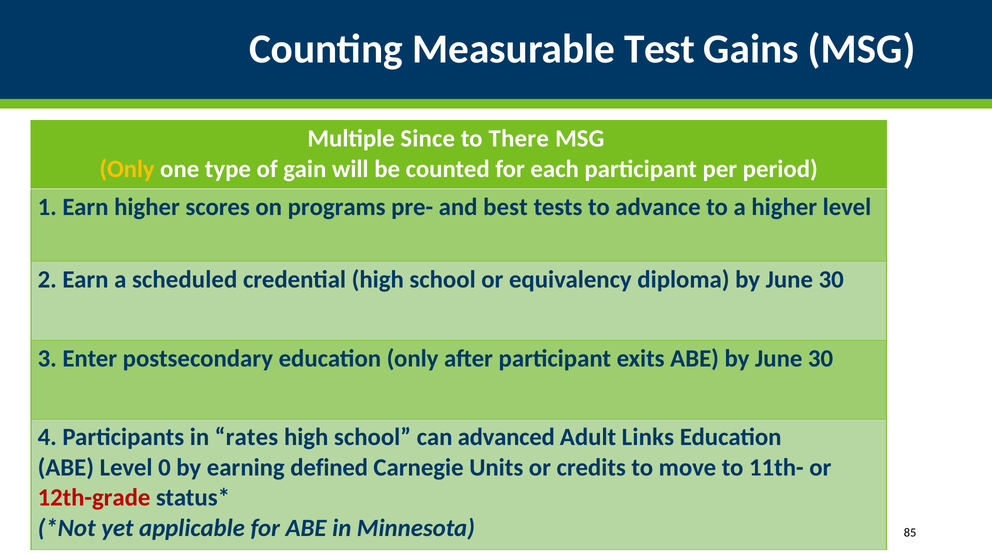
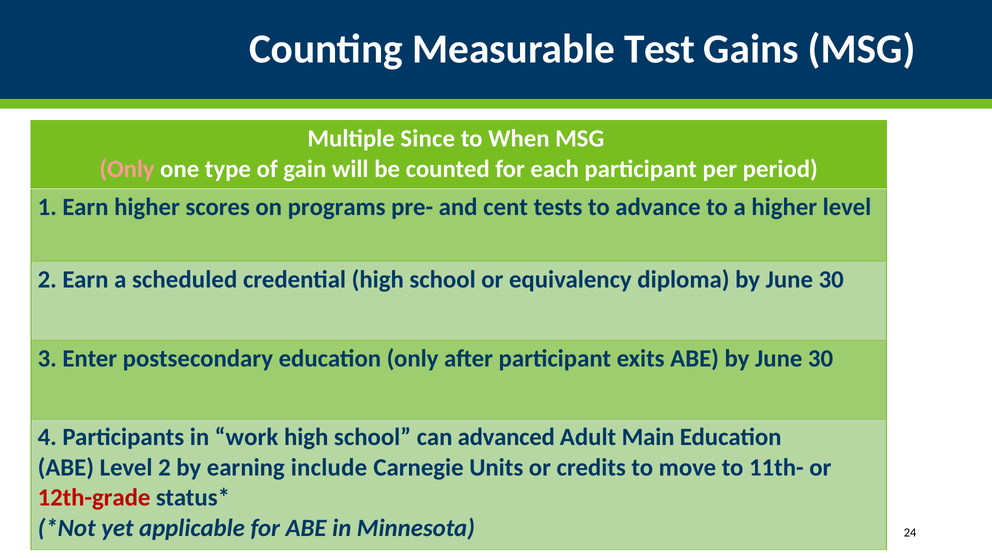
There: There -> When
Only at (127, 169) colour: yellow -> pink
best: best -> cent
rates: rates -> work
Links: Links -> Main
ABE Level 0: 0 -> 2
defined: defined -> include
85: 85 -> 24
